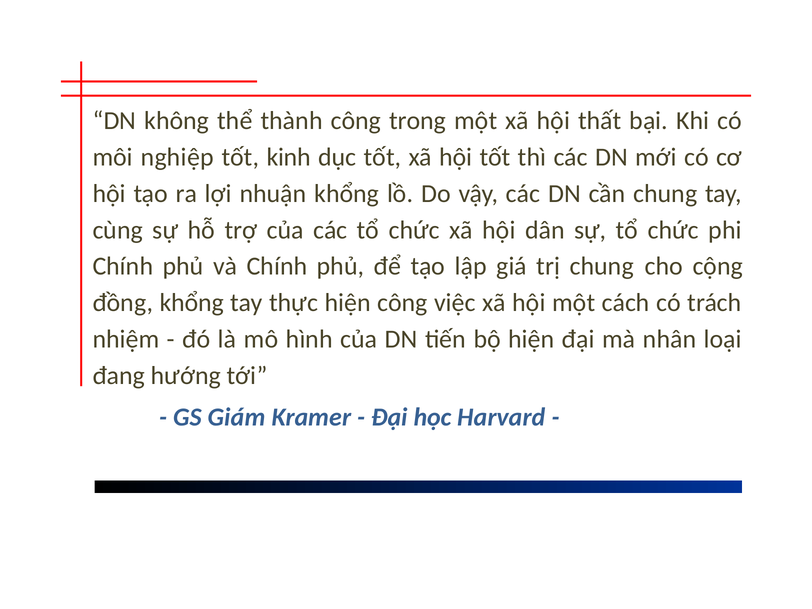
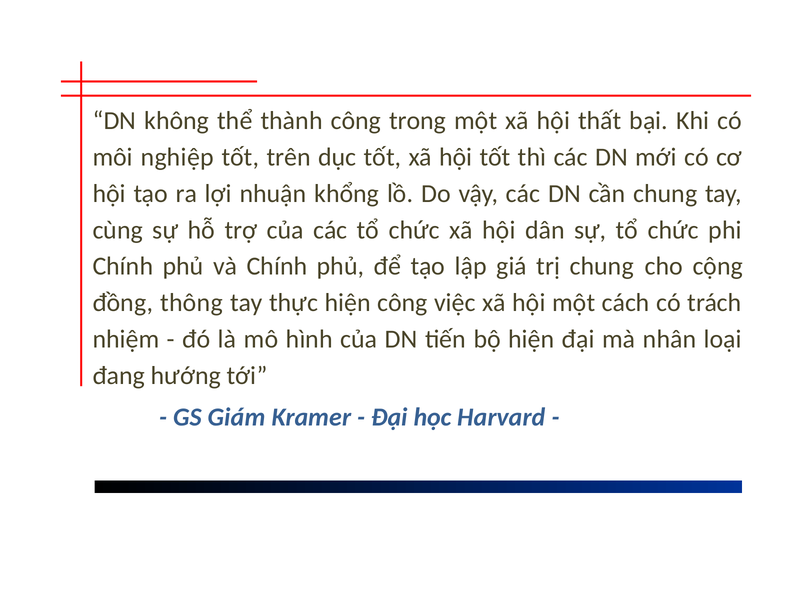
kinh: kinh -> trên
đồng khổng: khổng -> thông
